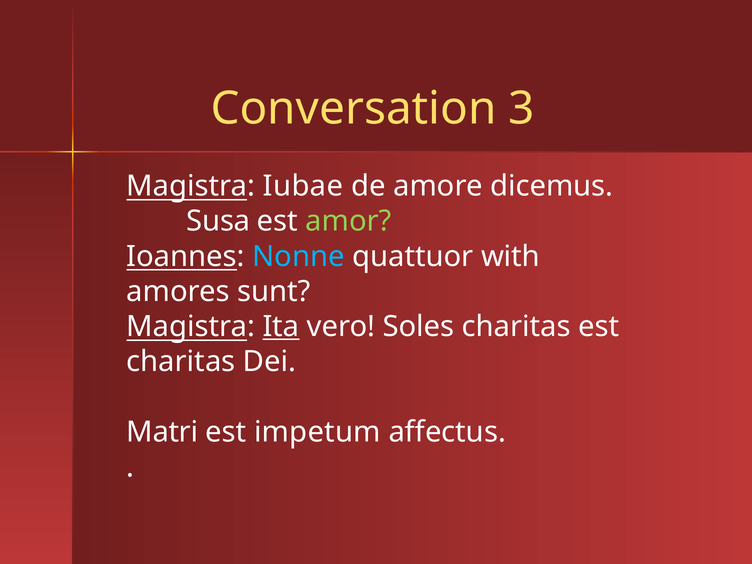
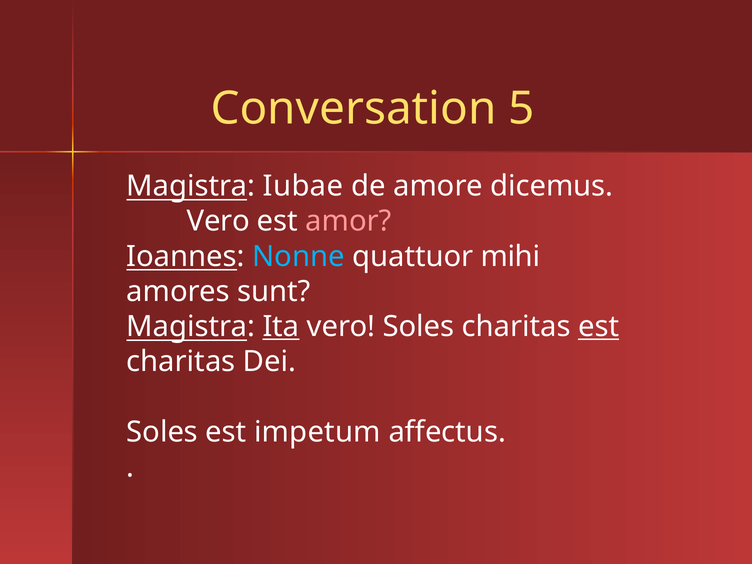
3: 3 -> 5
Susa at (218, 221): Susa -> Vero
amor colour: light green -> pink
with: with -> mihi
est at (599, 327) underline: none -> present
Matri at (162, 432): Matri -> Soles
